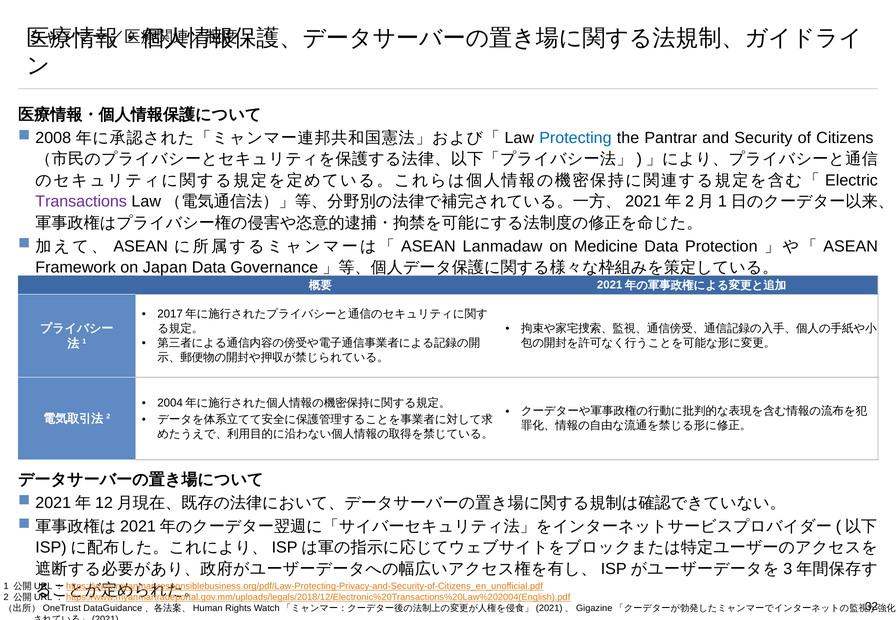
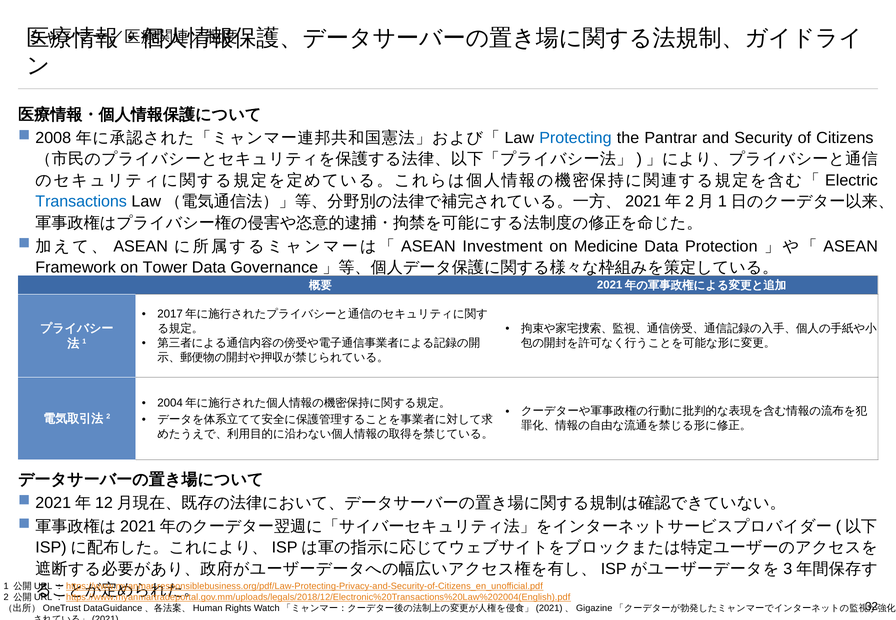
Transactions colour: purple -> blue
Lanmadaw: Lanmadaw -> Investment
Japan: Japan -> Tower
